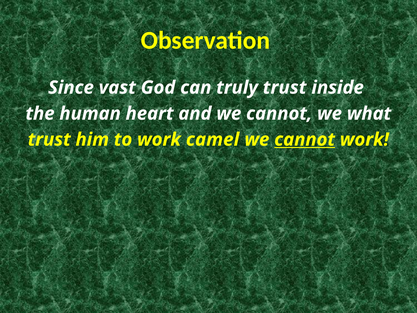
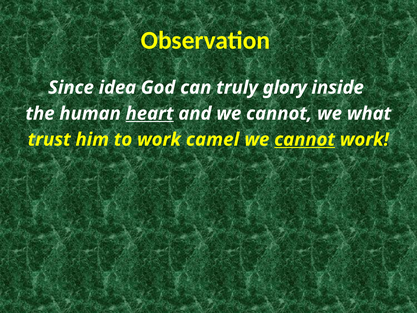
vast: vast -> idea
truly trust: trust -> glory
heart underline: none -> present
